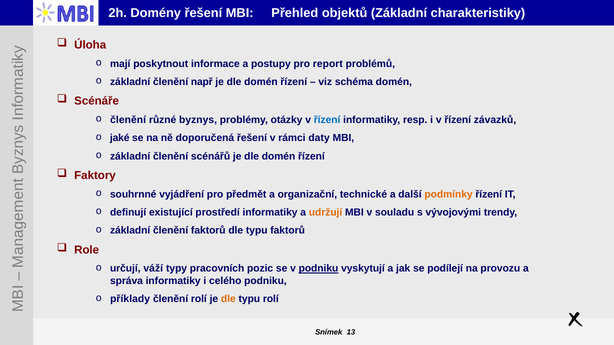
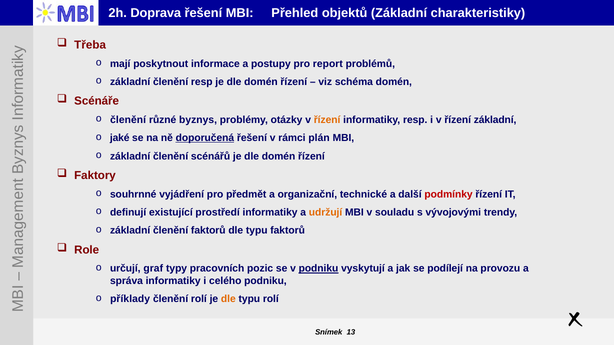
Domény: Domény -> Doprava
Úloha: Úloha -> Třeba
členění např: např -> resp
řízení at (327, 120) colour: blue -> orange
řízení závazků: závazků -> základní
doporučená underline: none -> present
daty: daty -> plán
podmínky colour: orange -> red
váží: váží -> graf
